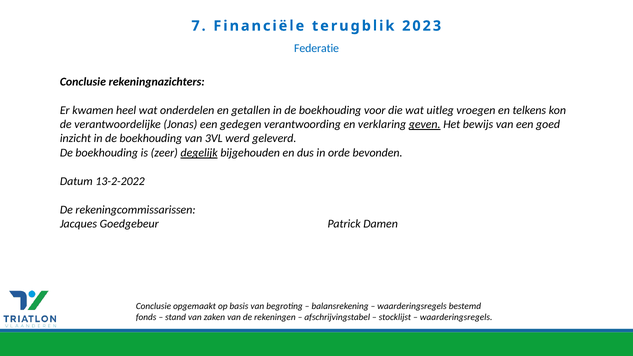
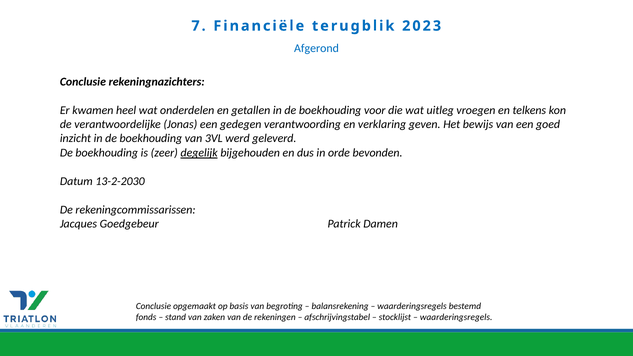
Federatie: Federatie -> Afgerond
geven underline: present -> none
13-2-2022: 13-2-2022 -> 13-2-2030
